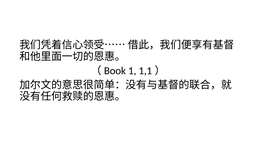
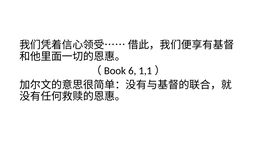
1: 1 -> 6
